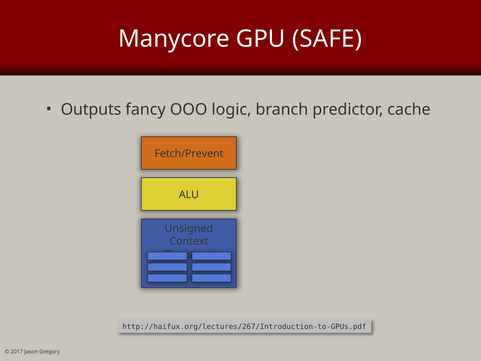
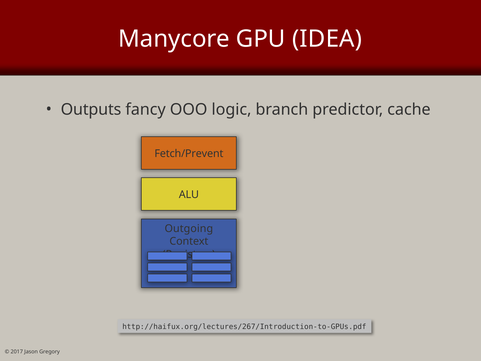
SAFE: SAFE -> IDEA
Unsigned: Unsigned -> Outgoing
